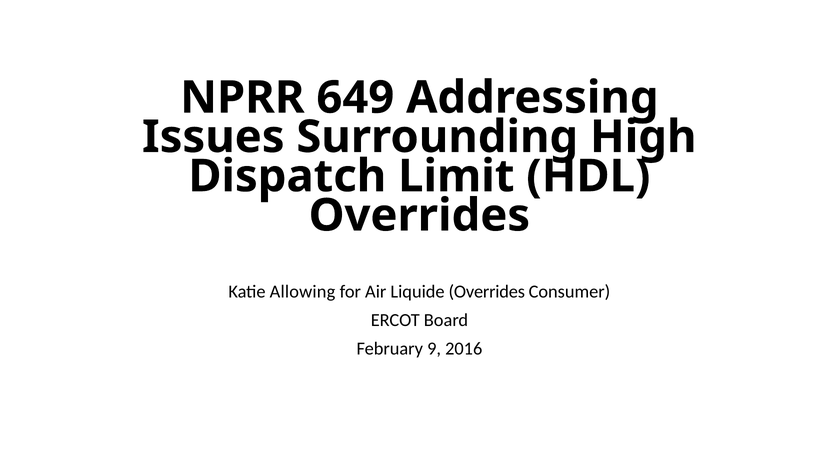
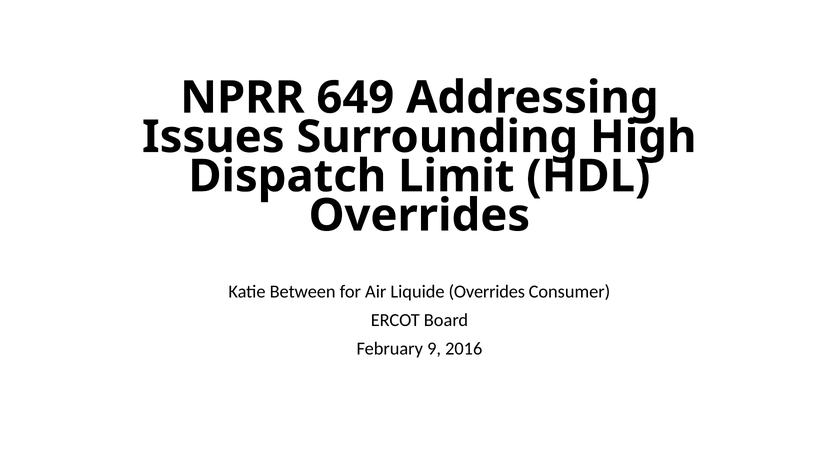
Allowing: Allowing -> Between
